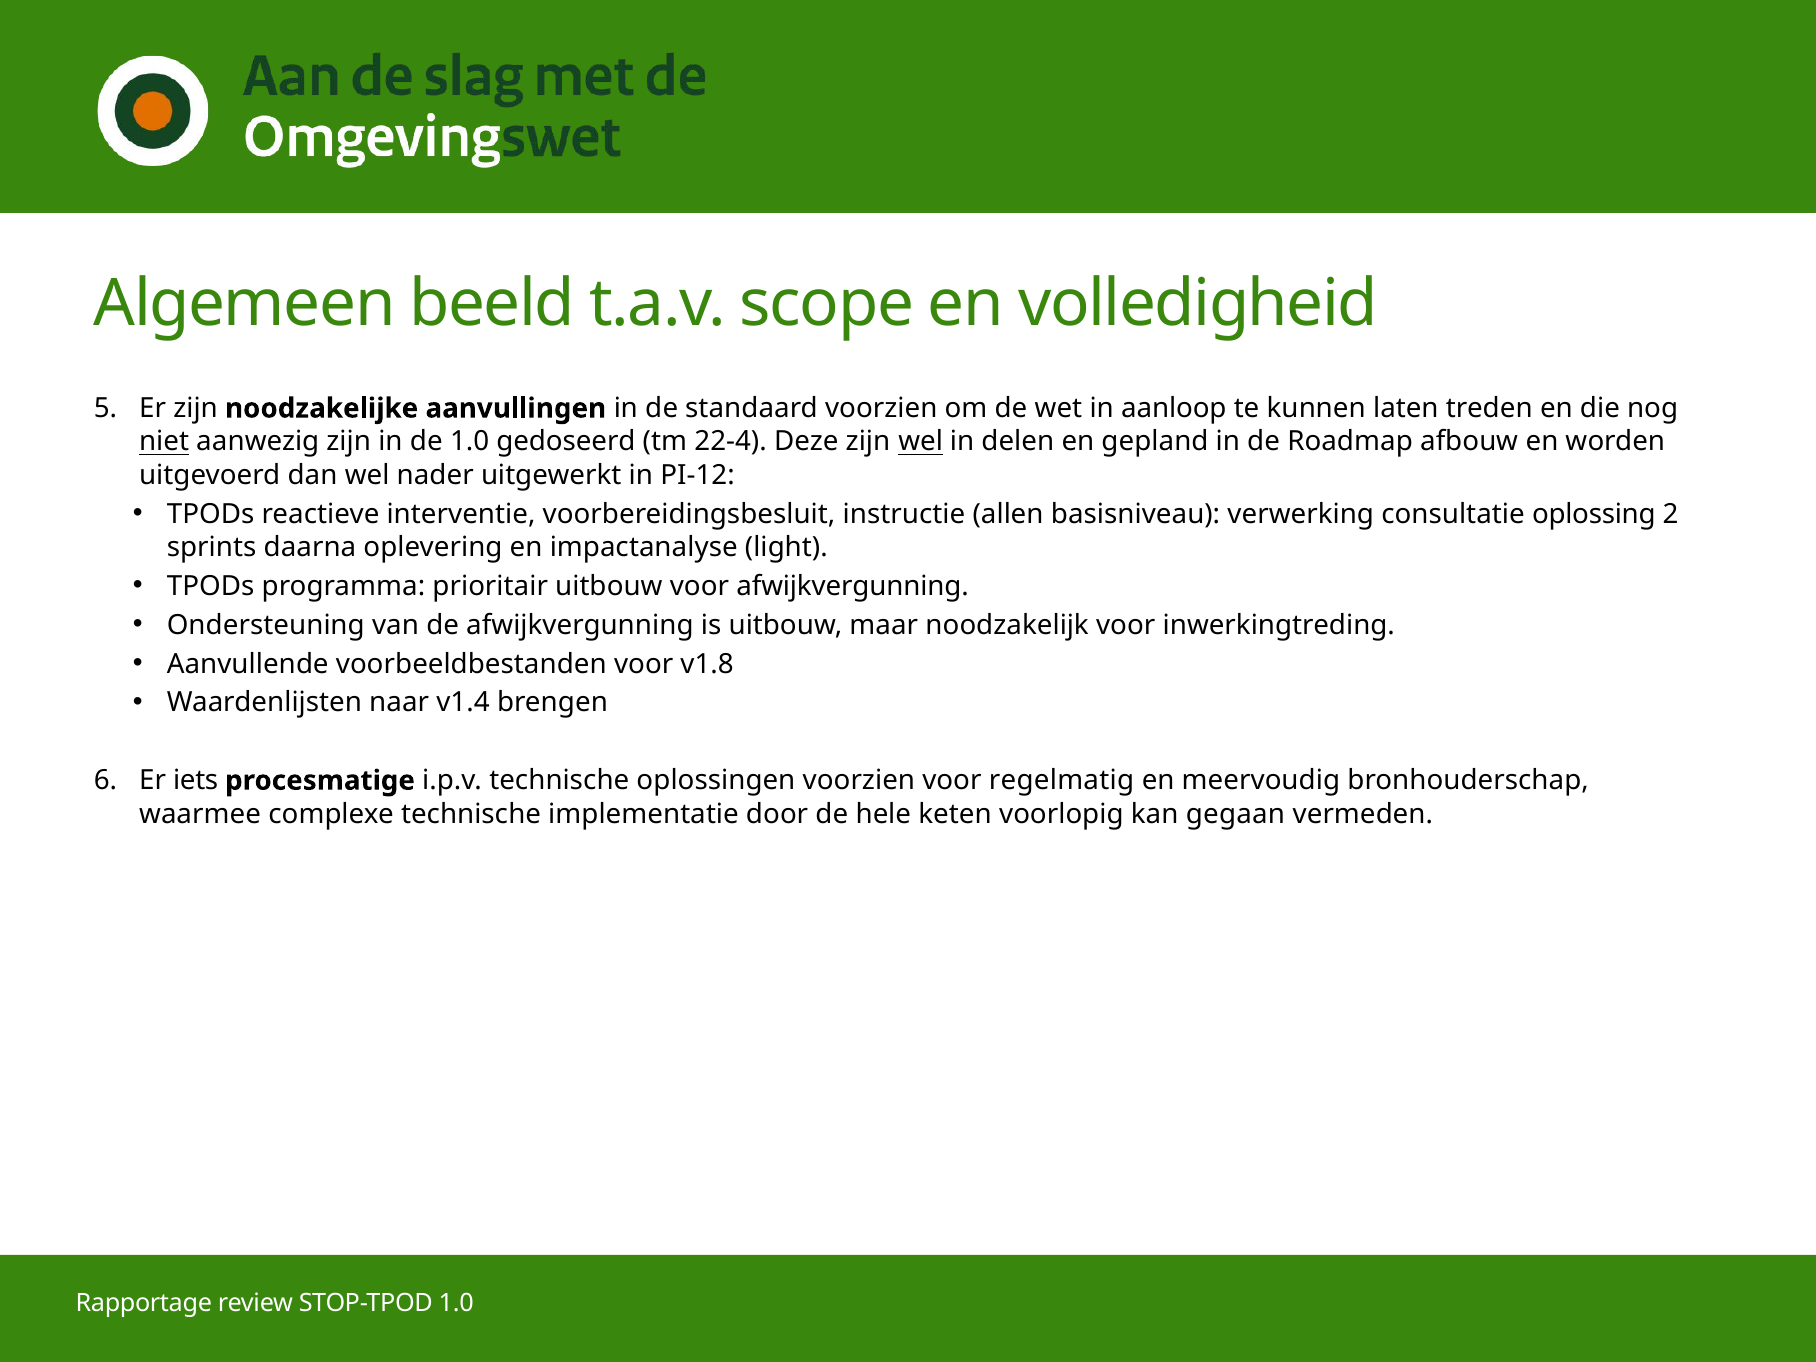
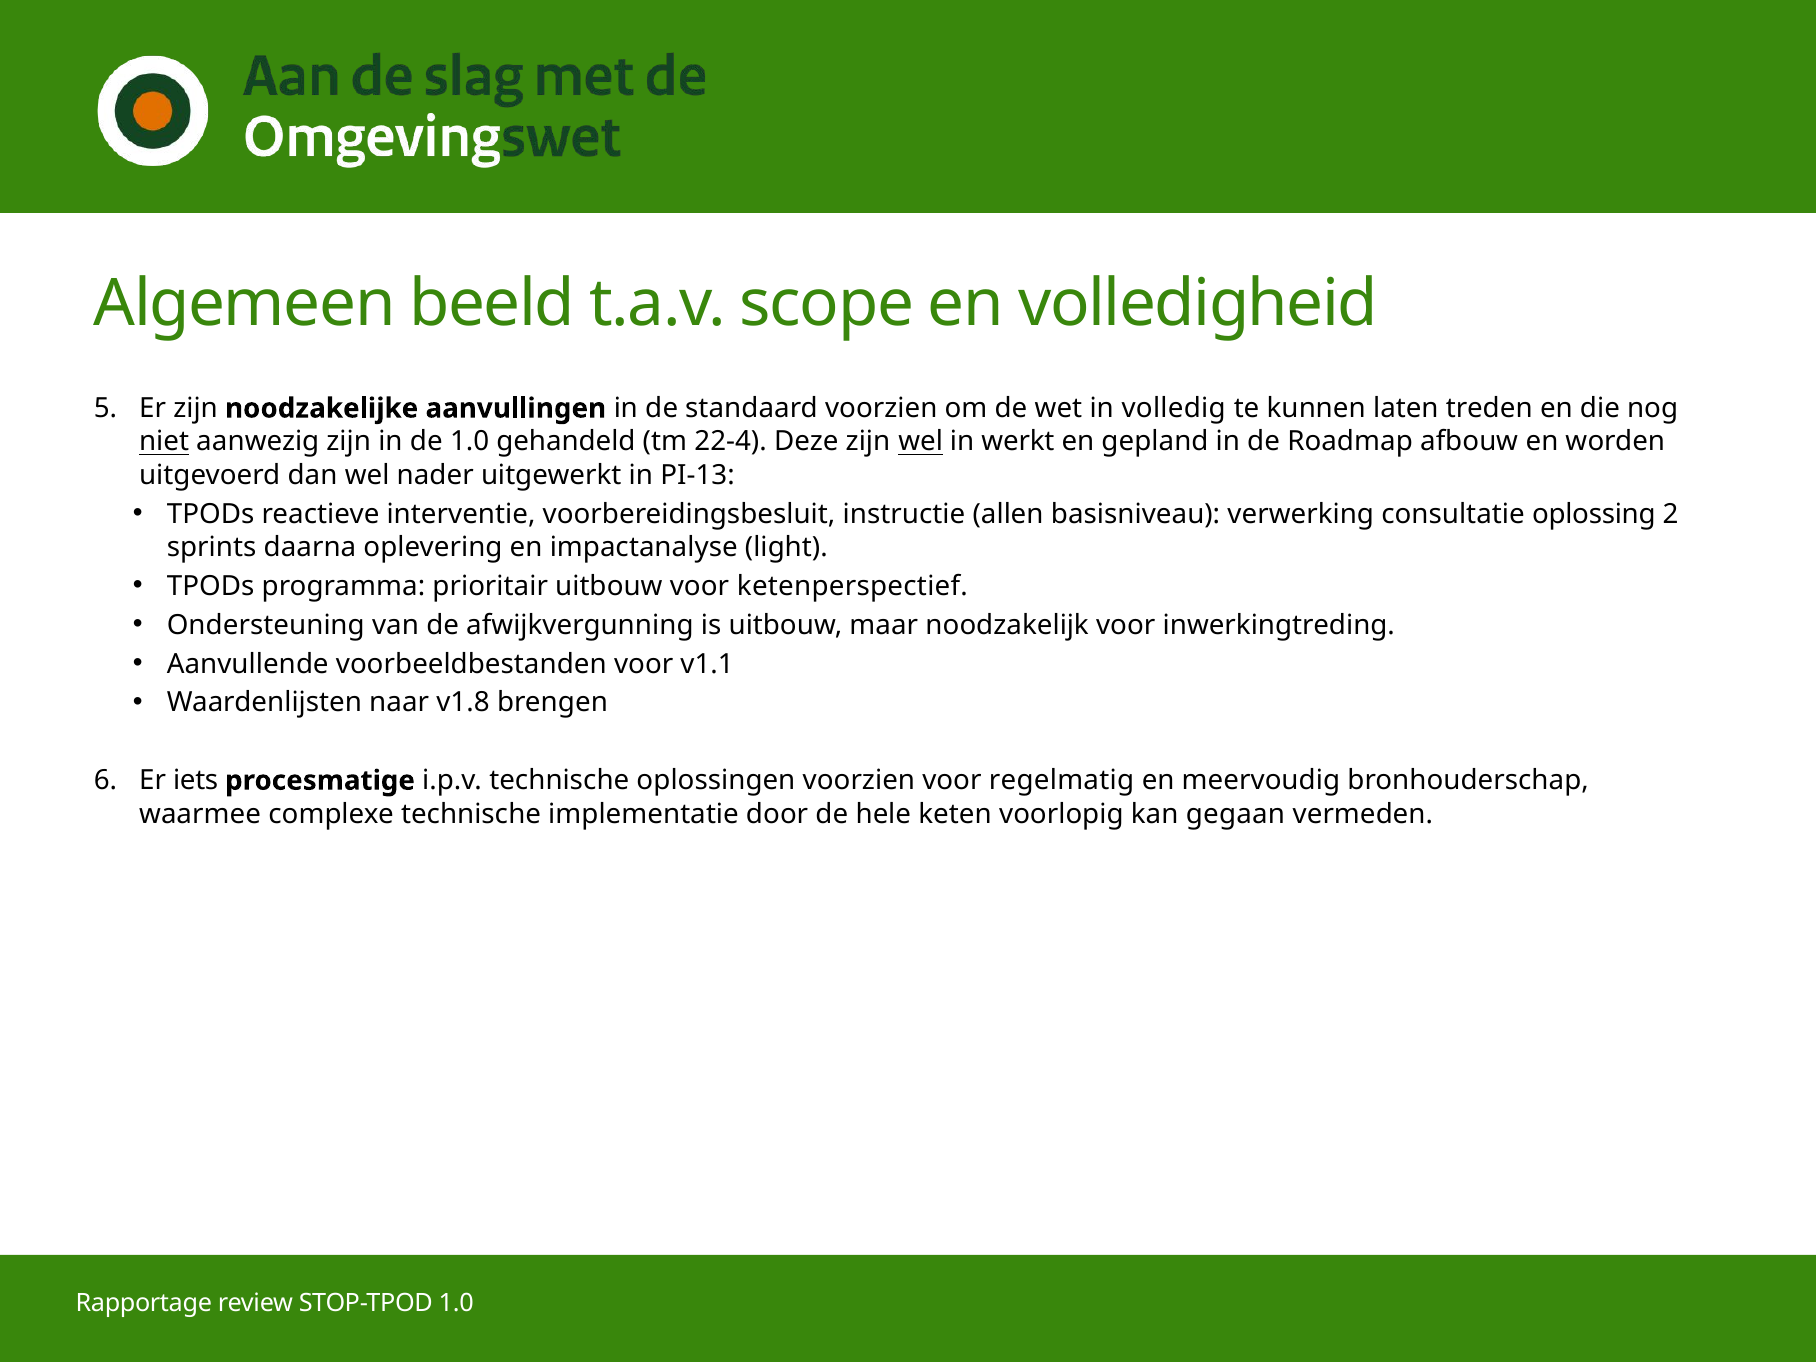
aanloop: aanloop -> volledig
gedoseerd: gedoseerd -> gehandeld
delen: delen -> werkt
PI-12: PI-12 -> PI-13
voor afwijkvergunning: afwijkvergunning -> ketenperspectief
v1.8: v1.8 -> v1.1
v1.4: v1.4 -> v1.8
